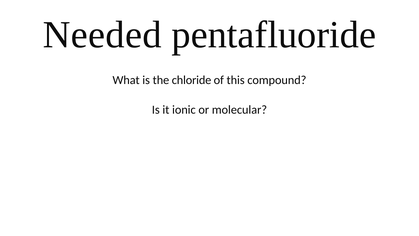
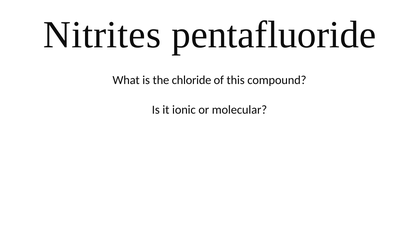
Needed: Needed -> Nitrites
